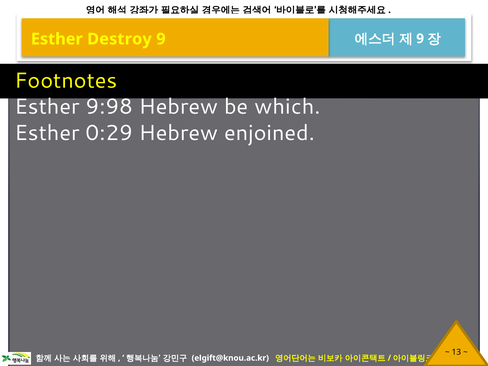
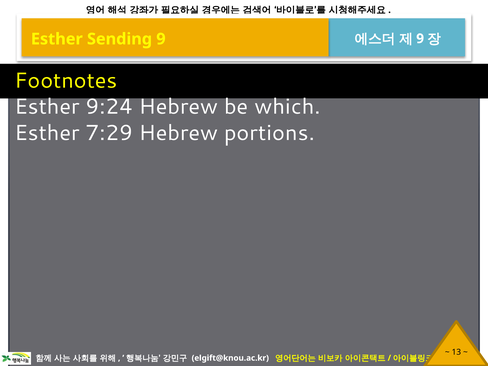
Destroy: Destroy -> Sending
9:98: 9:98 -> 9:24
0:29: 0:29 -> 7:29
enjoined: enjoined -> portions
